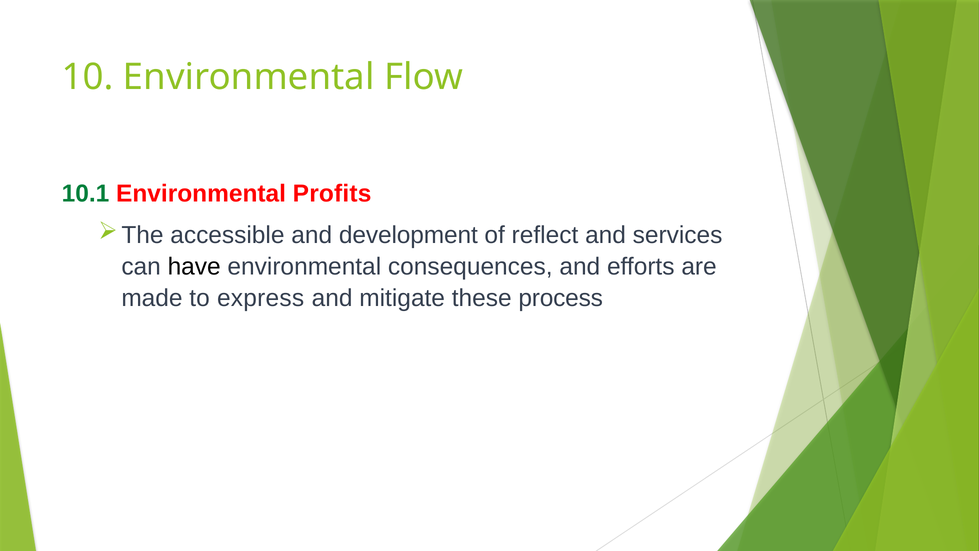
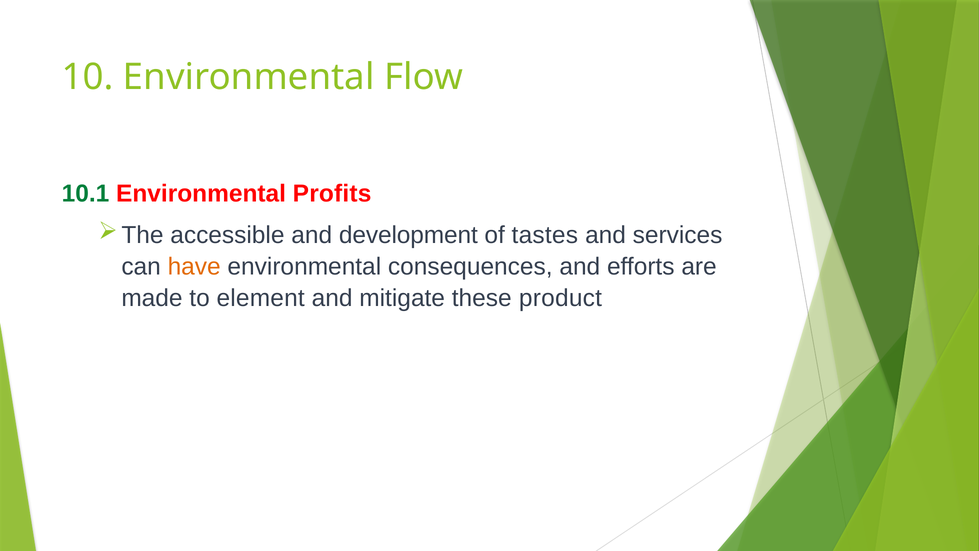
reflect: reflect -> tastes
have colour: black -> orange
express: express -> element
process: process -> product
